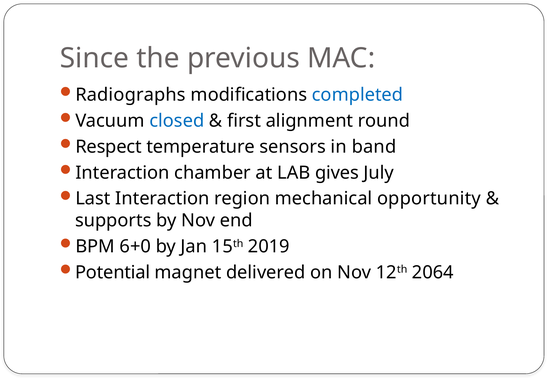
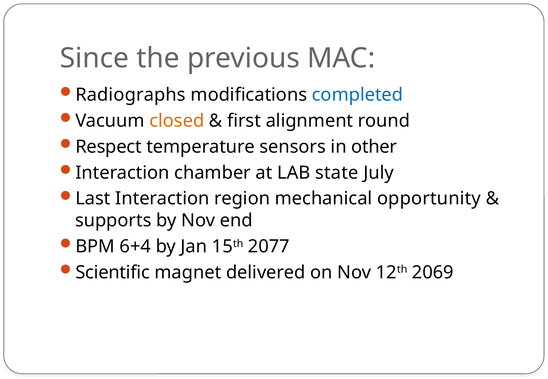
closed colour: blue -> orange
band: band -> other
gives: gives -> state
6+0: 6+0 -> 6+4
2019: 2019 -> 2077
Potential: Potential -> Scientific
2064: 2064 -> 2069
